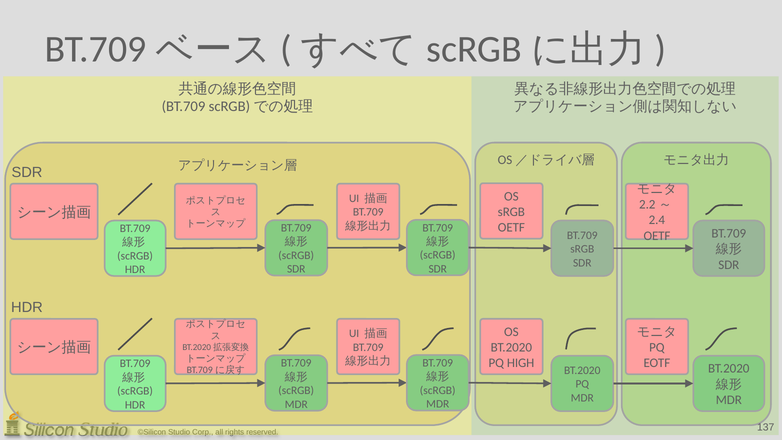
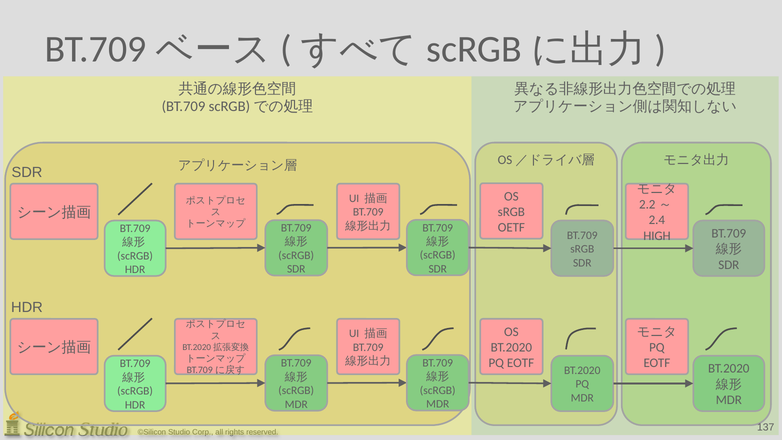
OETF at (657, 236): OETF -> HIGH
HIGH at (521, 363): HIGH -> EOTF
